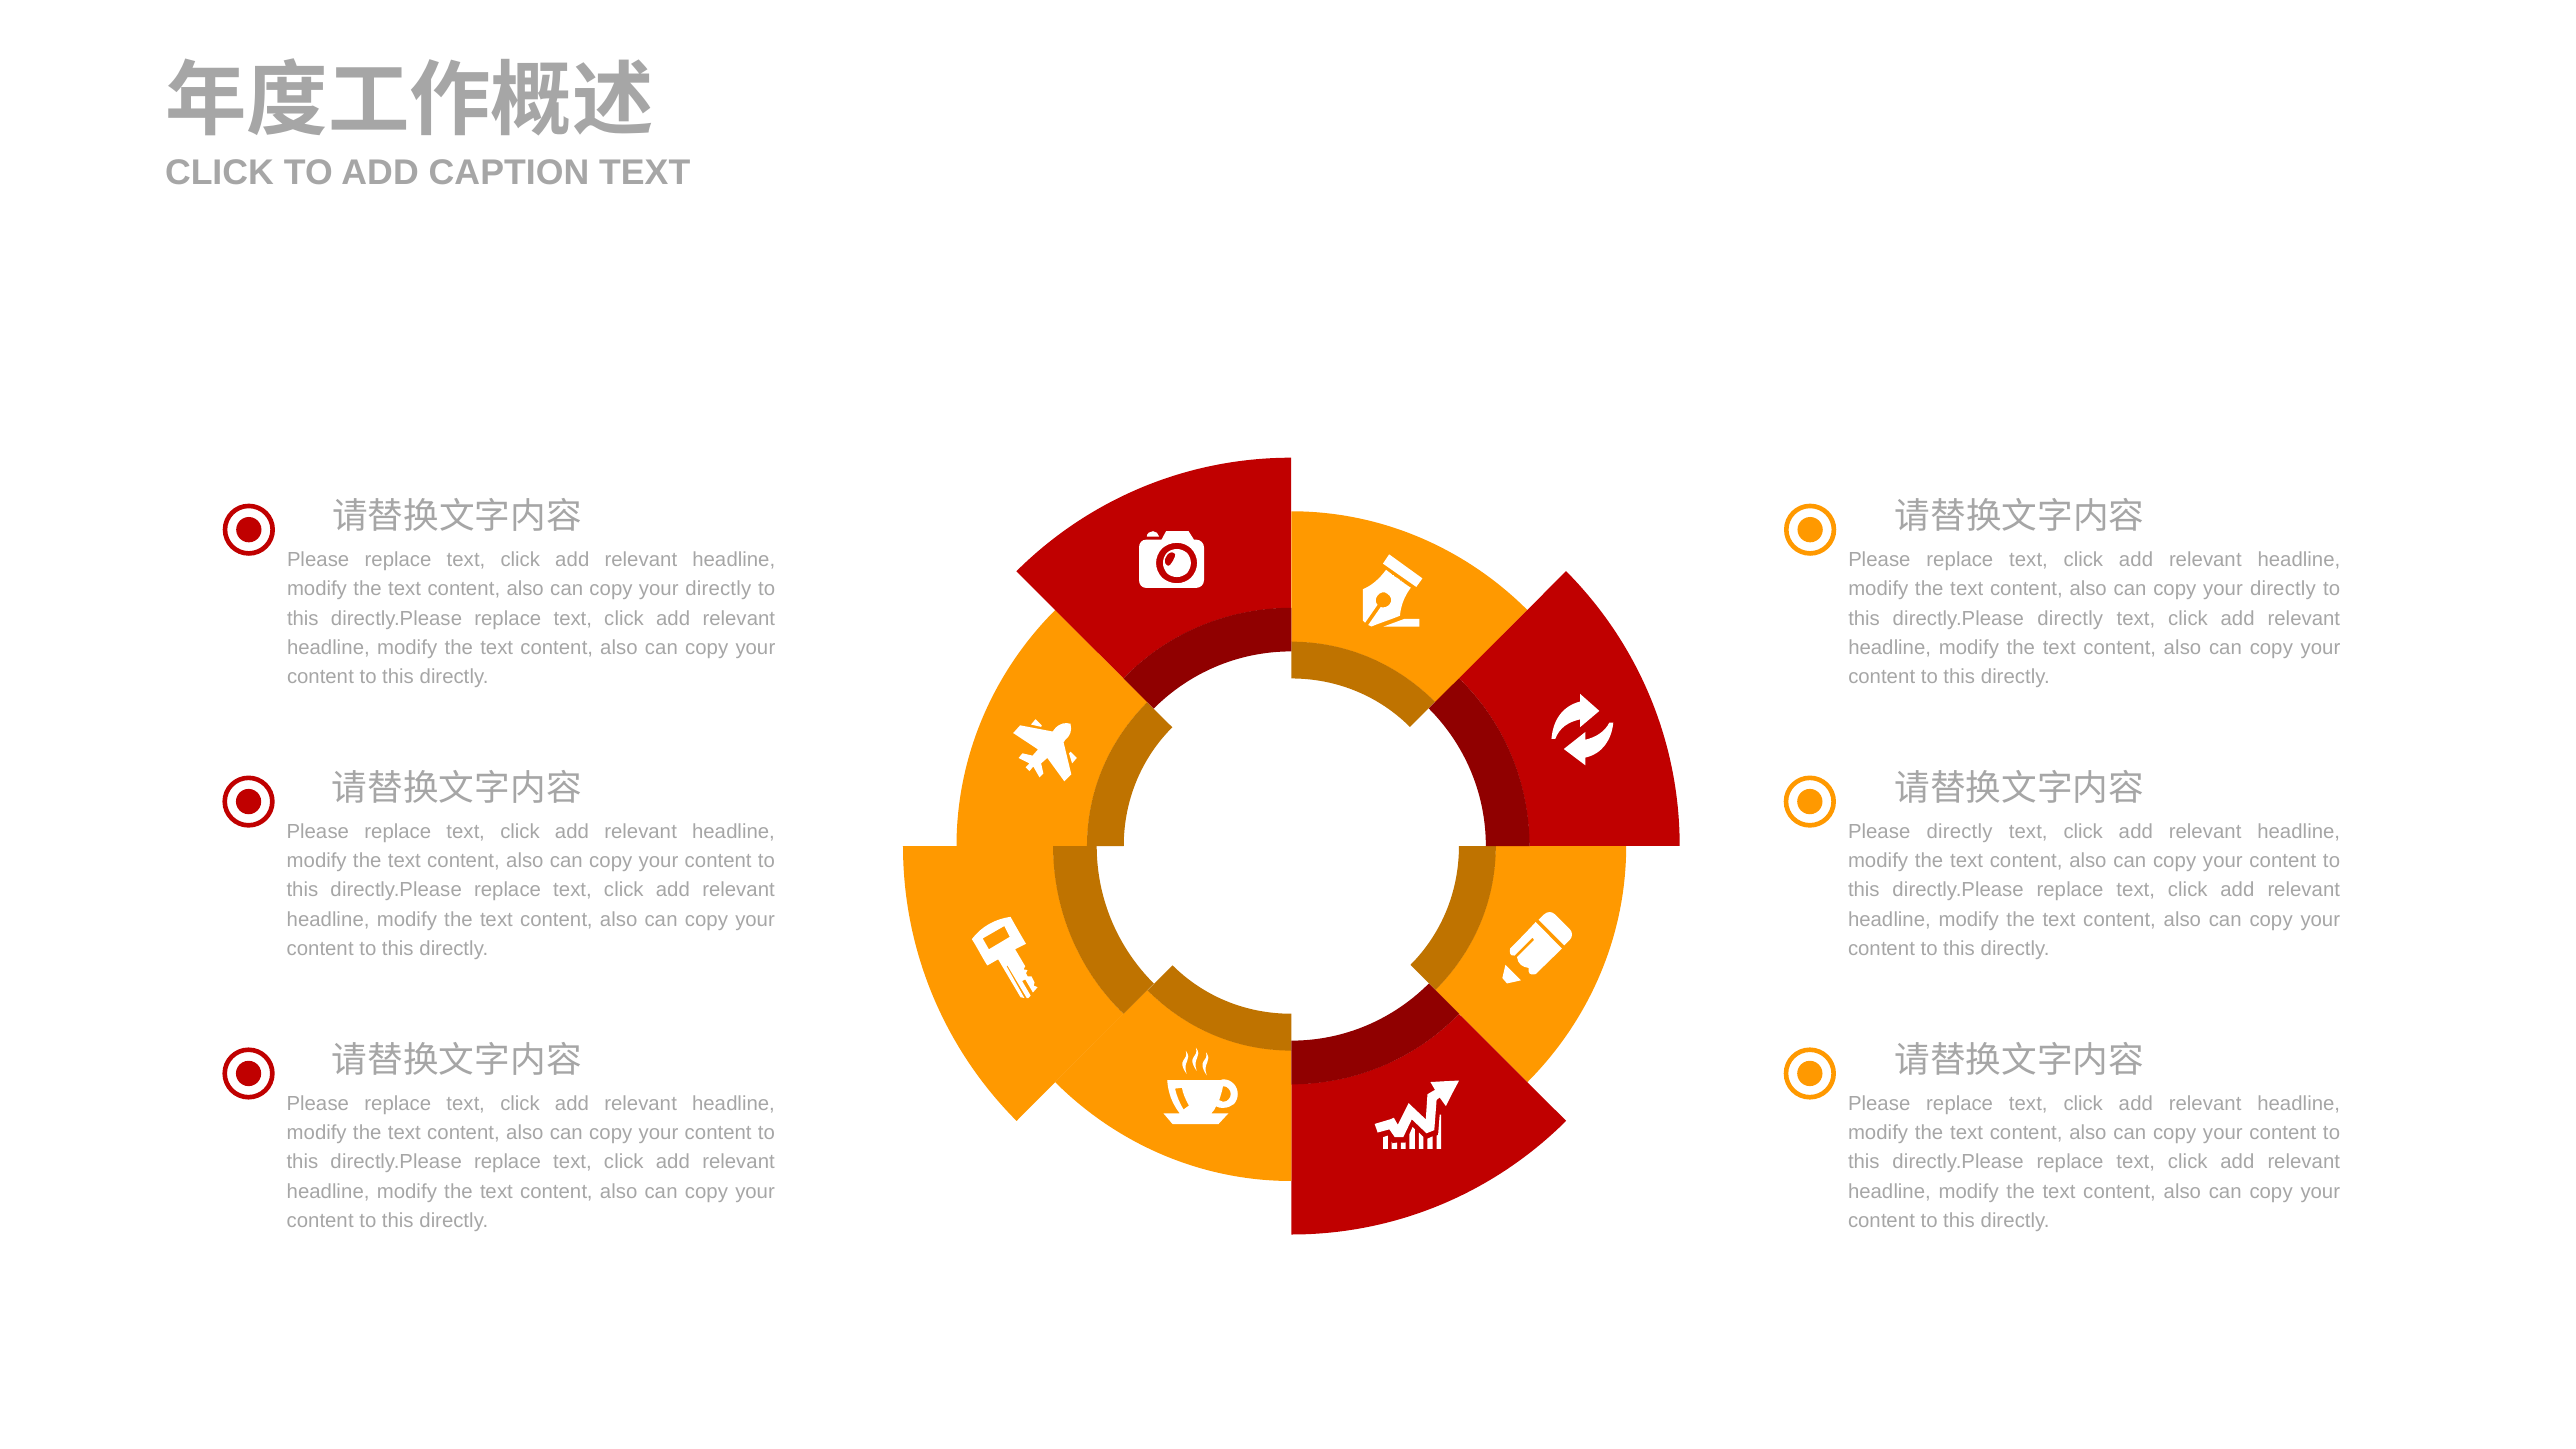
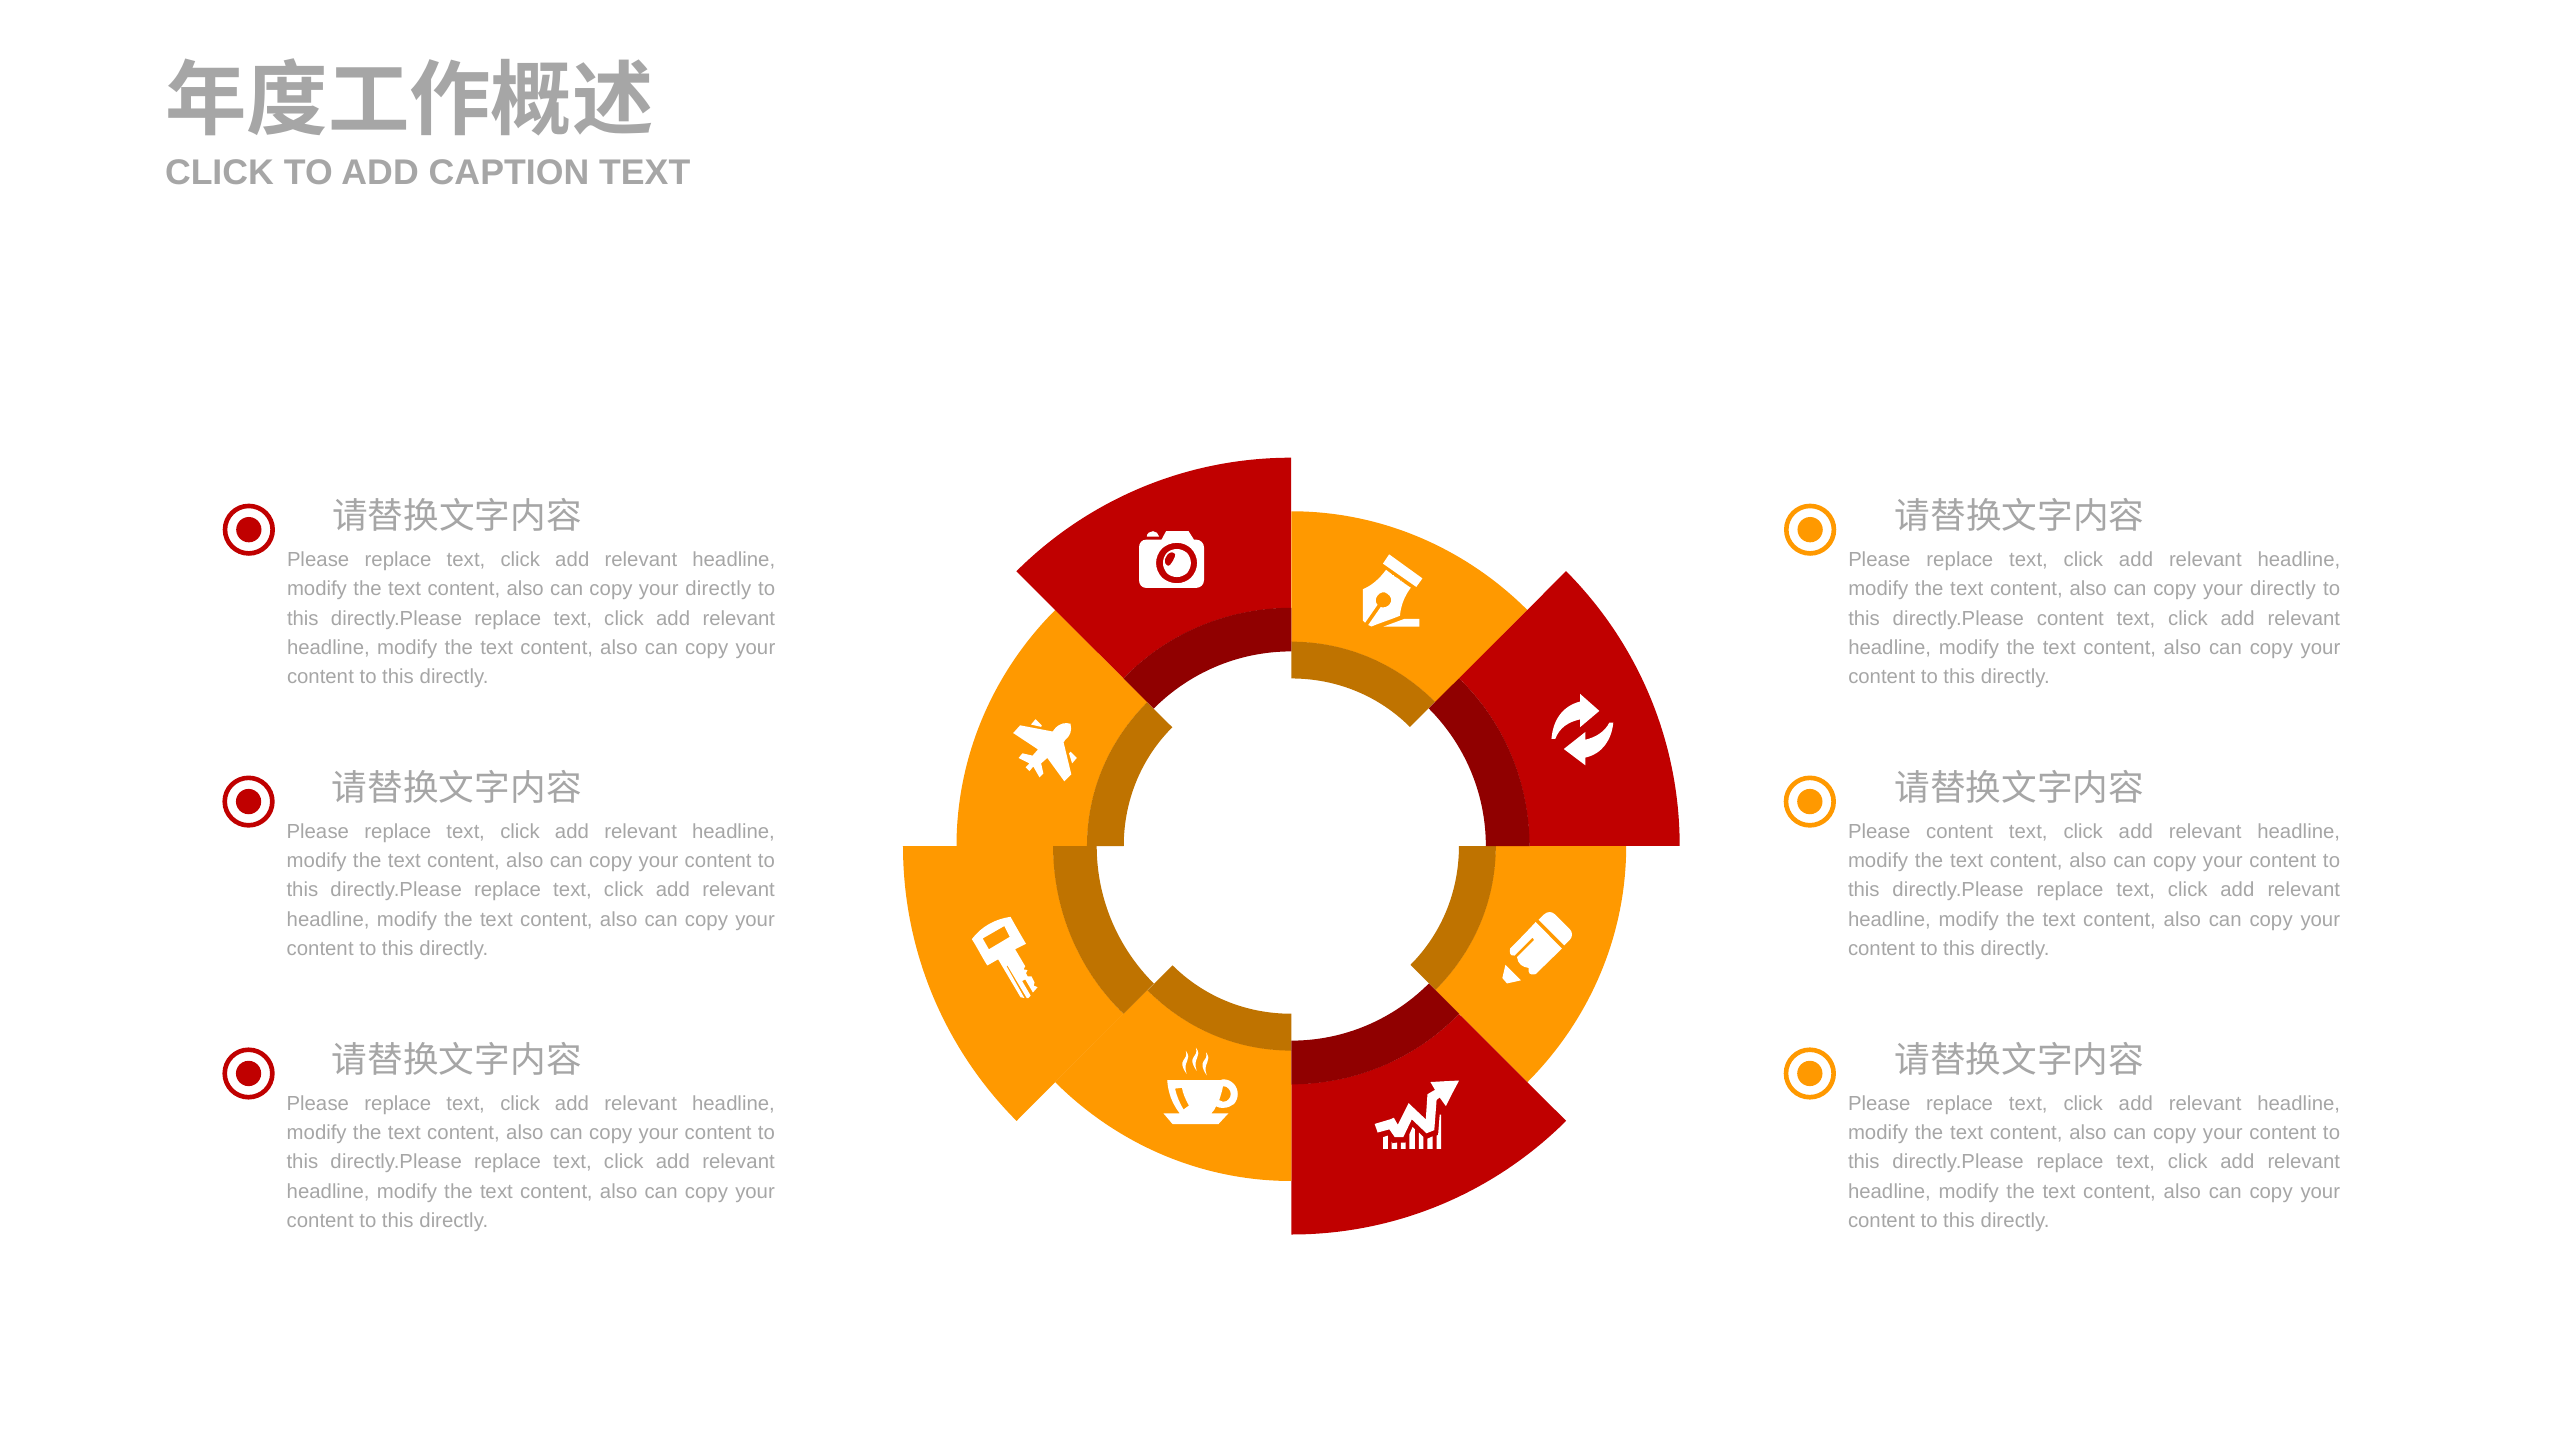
directly.Please directly: directly -> content
Please directly: directly -> content
